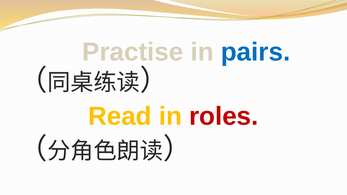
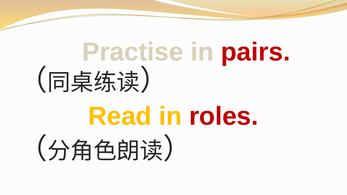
pairs colour: blue -> red
